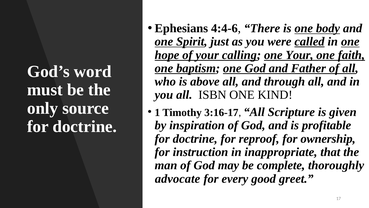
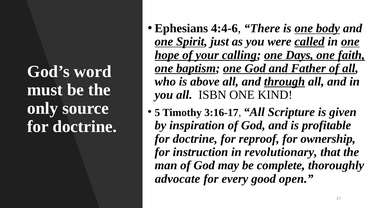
one Your: Your -> Days
through underline: none -> present
1: 1 -> 5
inappropriate: inappropriate -> revolutionary
greet: greet -> open
